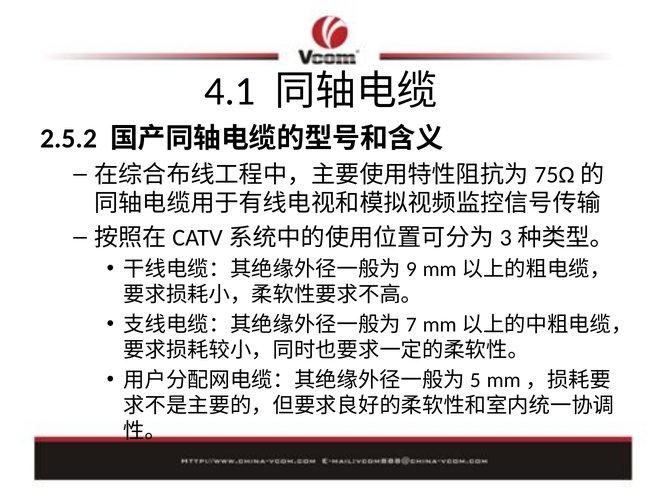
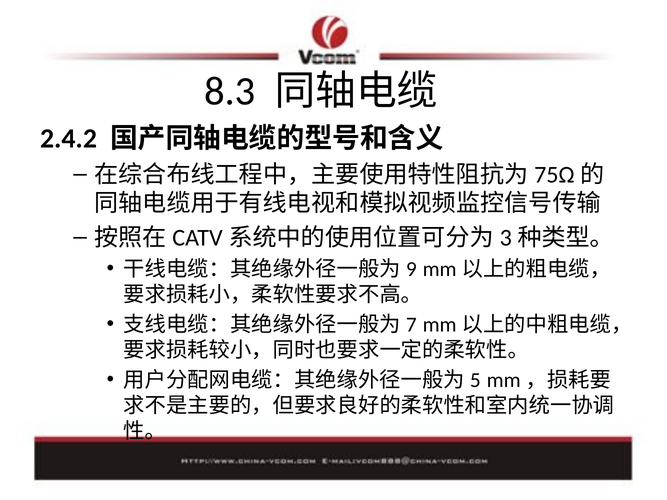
4.1: 4.1 -> 8.3
2.5.2: 2.5.2 -> 2.4.2
